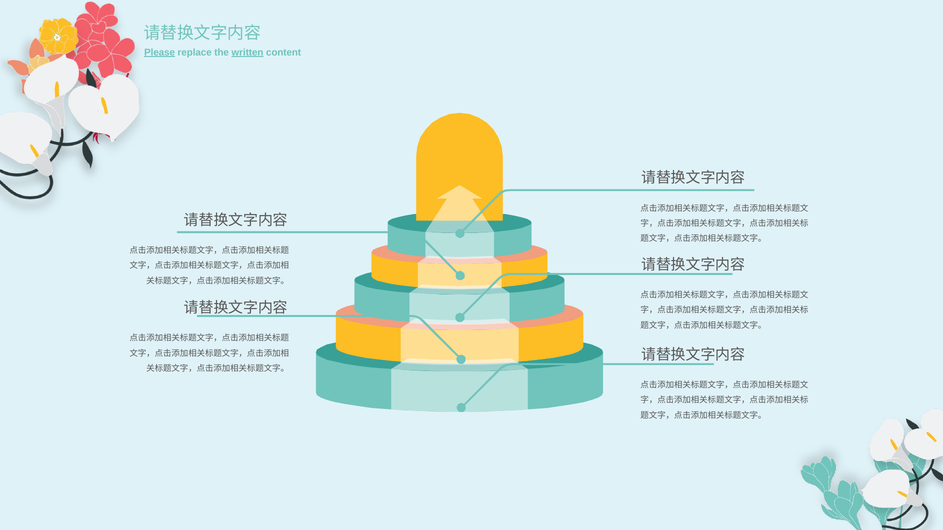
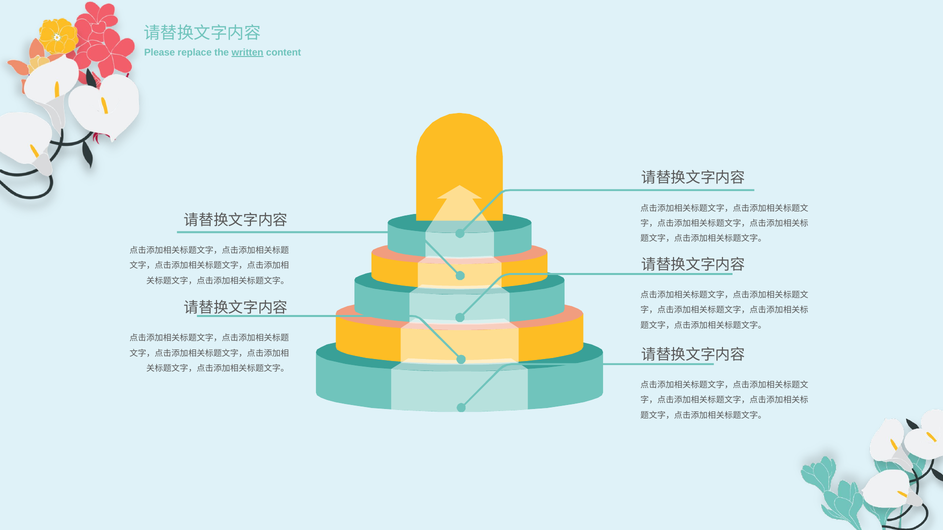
Please underline: present -> none
